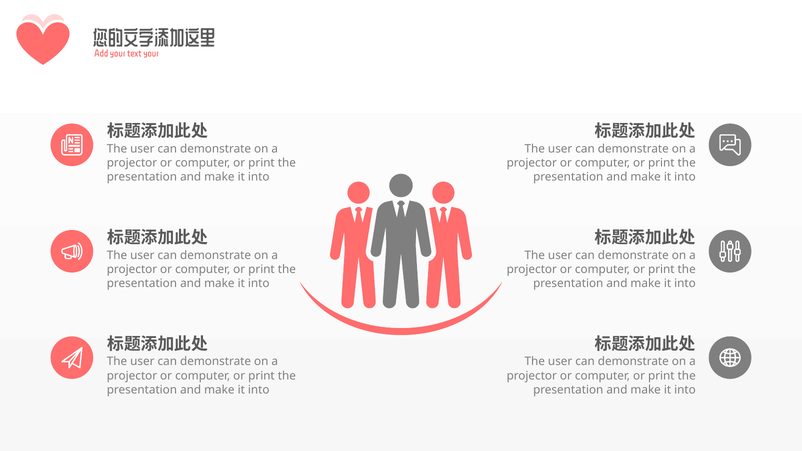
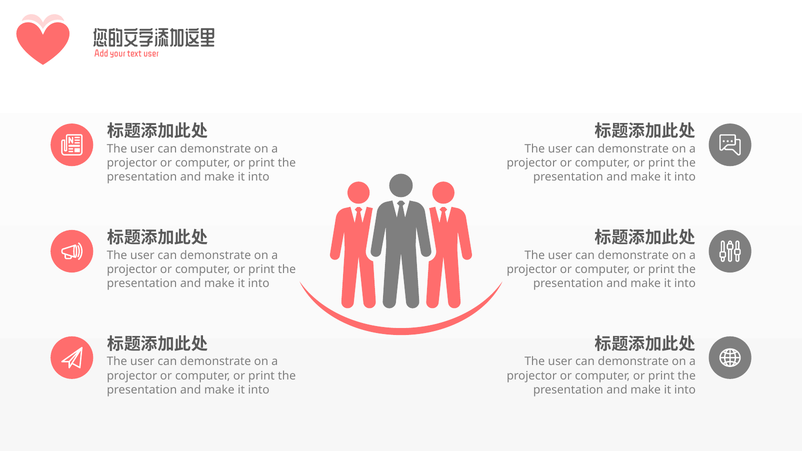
text your: your -> user
